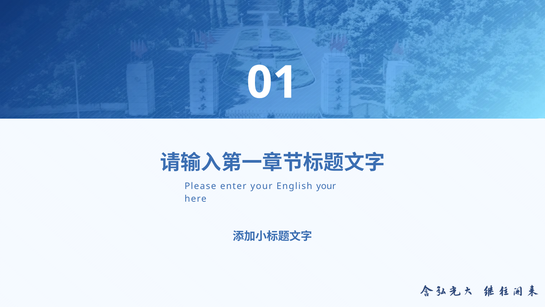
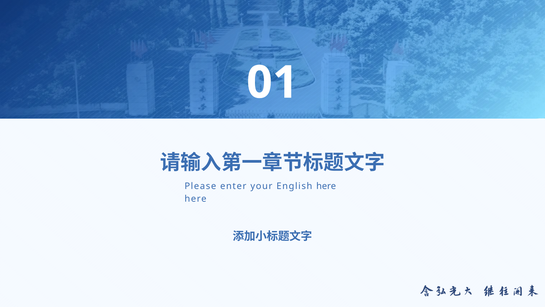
English your: your -> here
